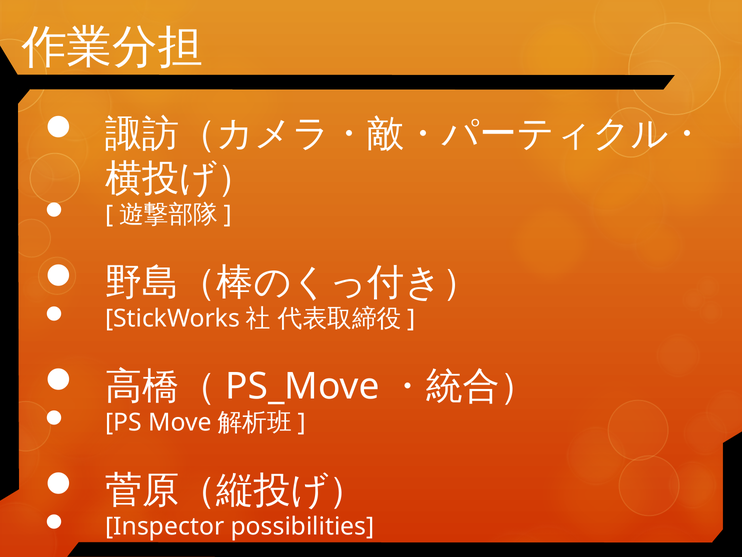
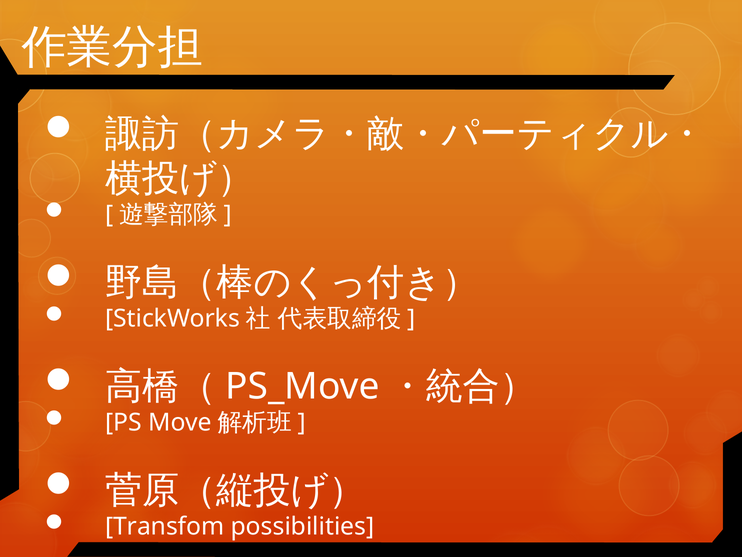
Inspector: Inspector -> Transfom
